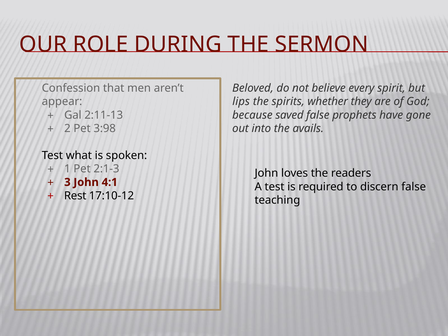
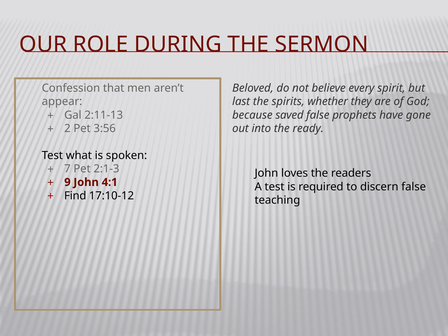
lips: lips -> last
avails: avails -> ready
3:98: 3:98 -> 3:56
1: 1 -> 7
3: 3 -> 9
Rest: Rest -> Find
